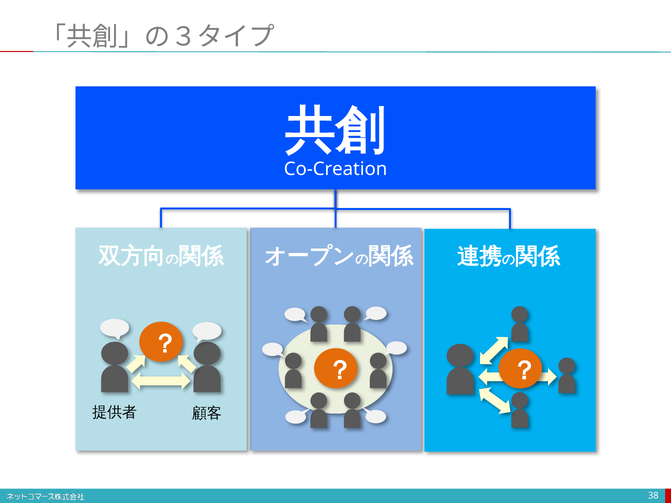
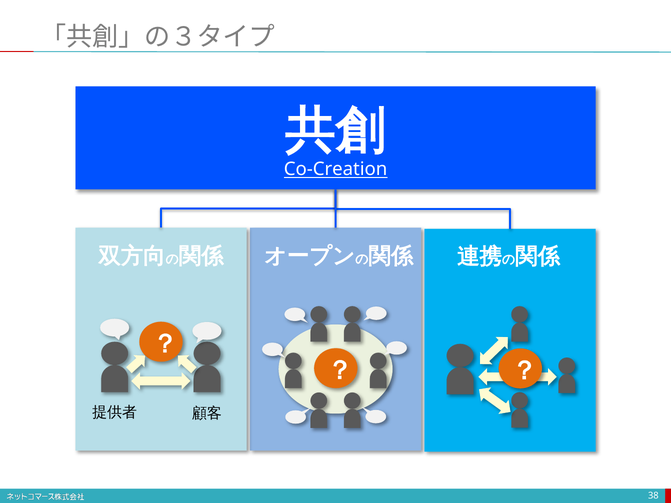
Co-Creation underline: none -> present
